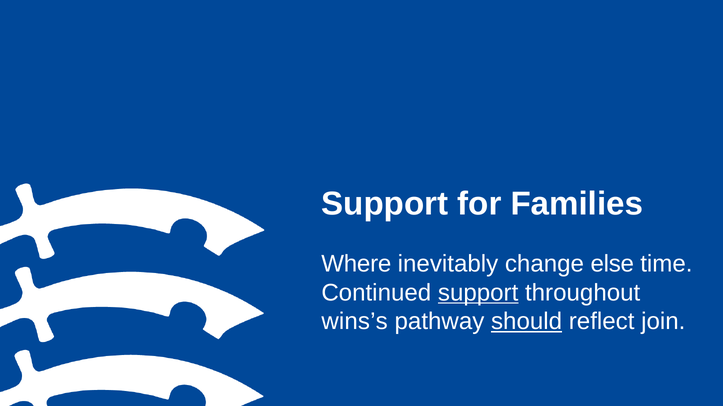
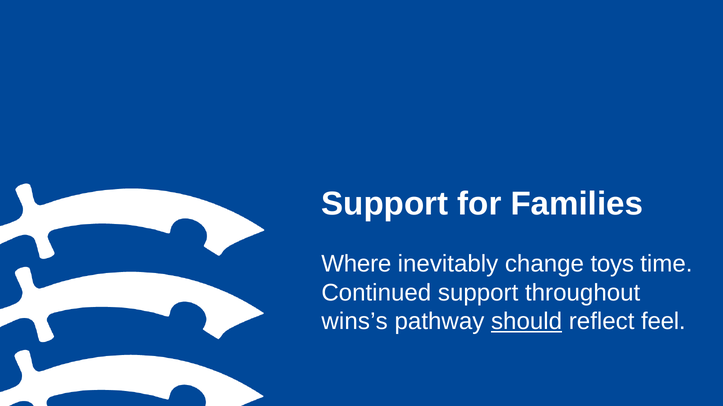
else: else -> toys
support at (478, 293) underline: present -> none
join: join -> feel
